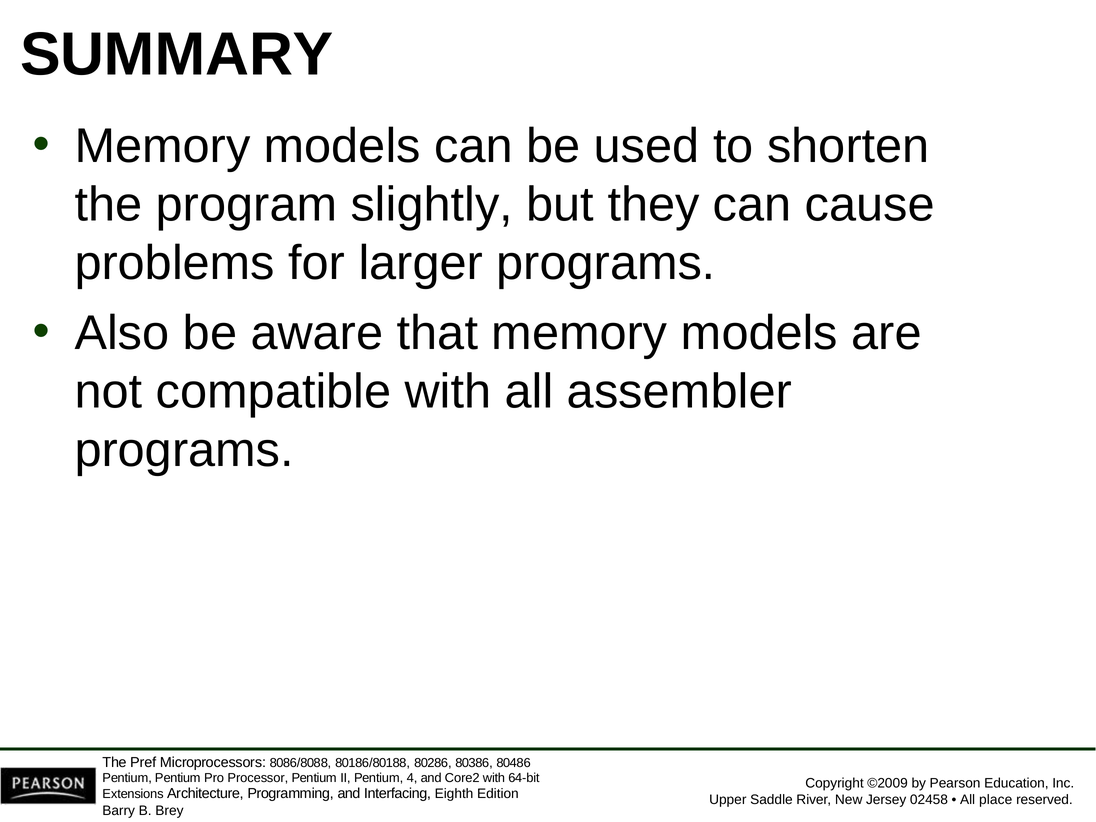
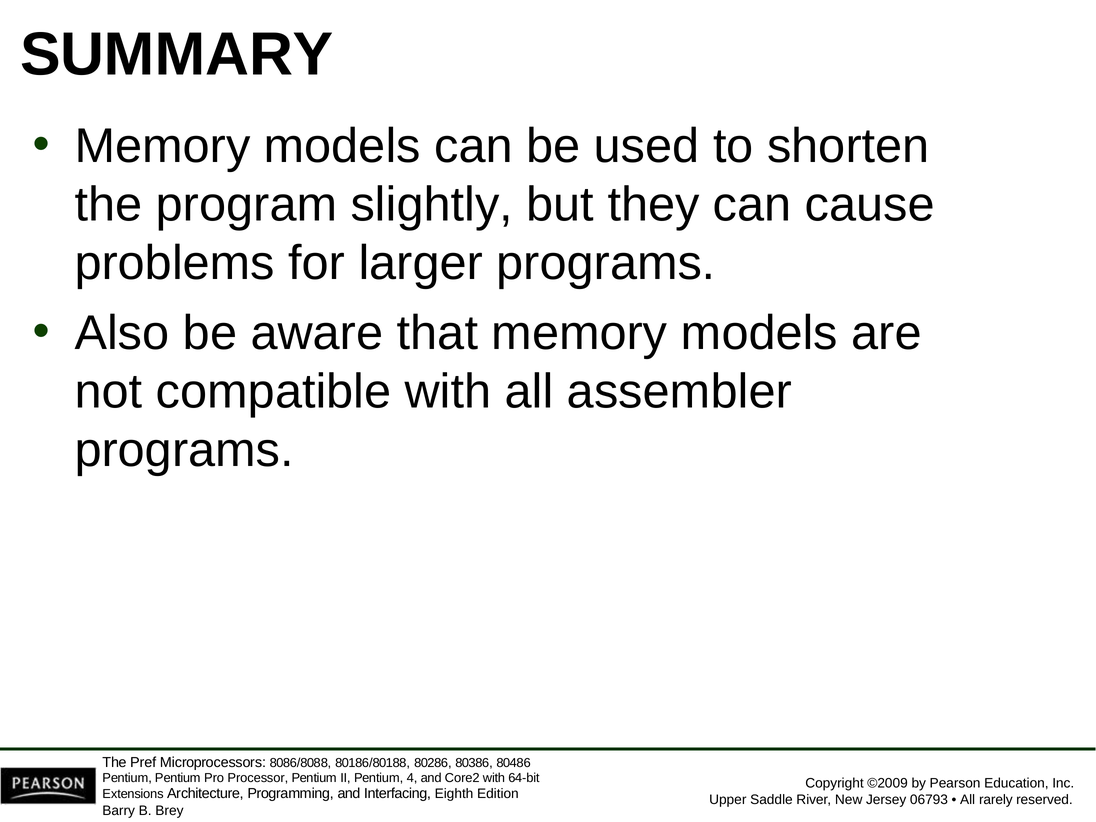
02458: 02458 -> 06793
place: place -> rarely
